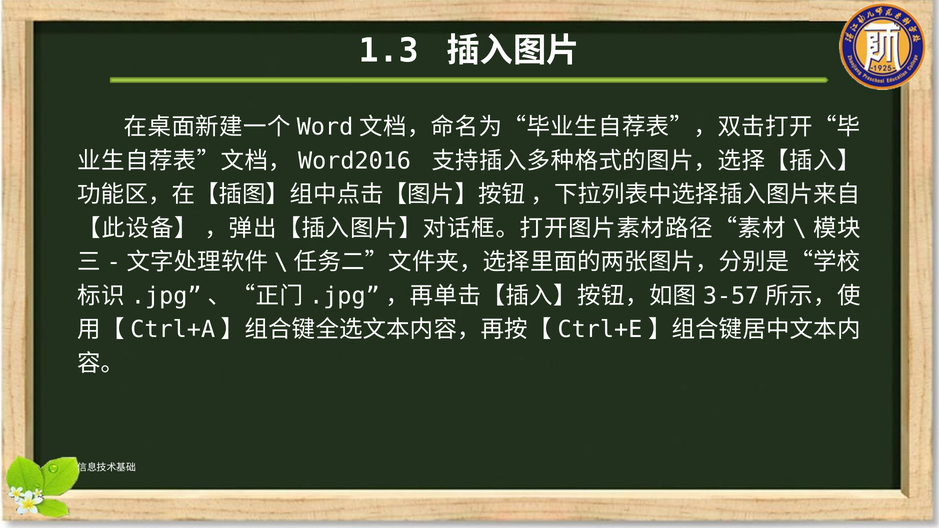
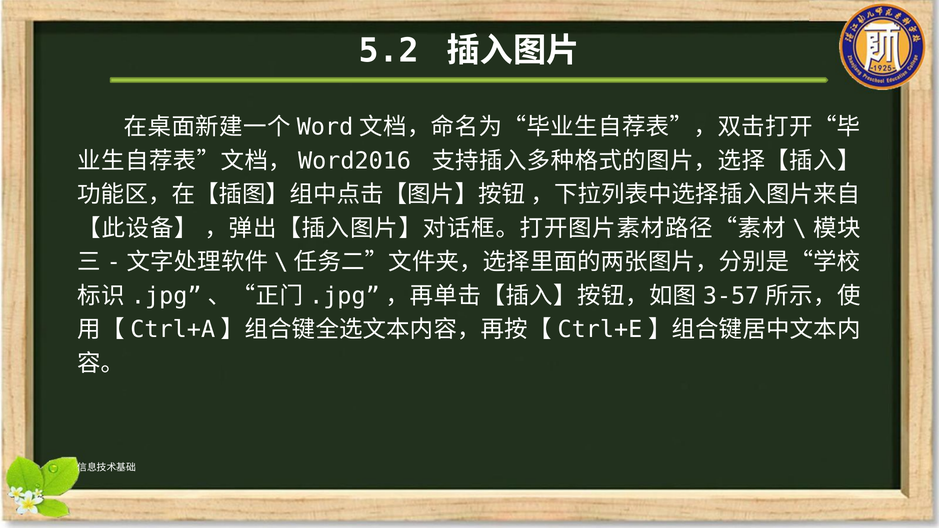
1.3: 1.3 -> 5.2
